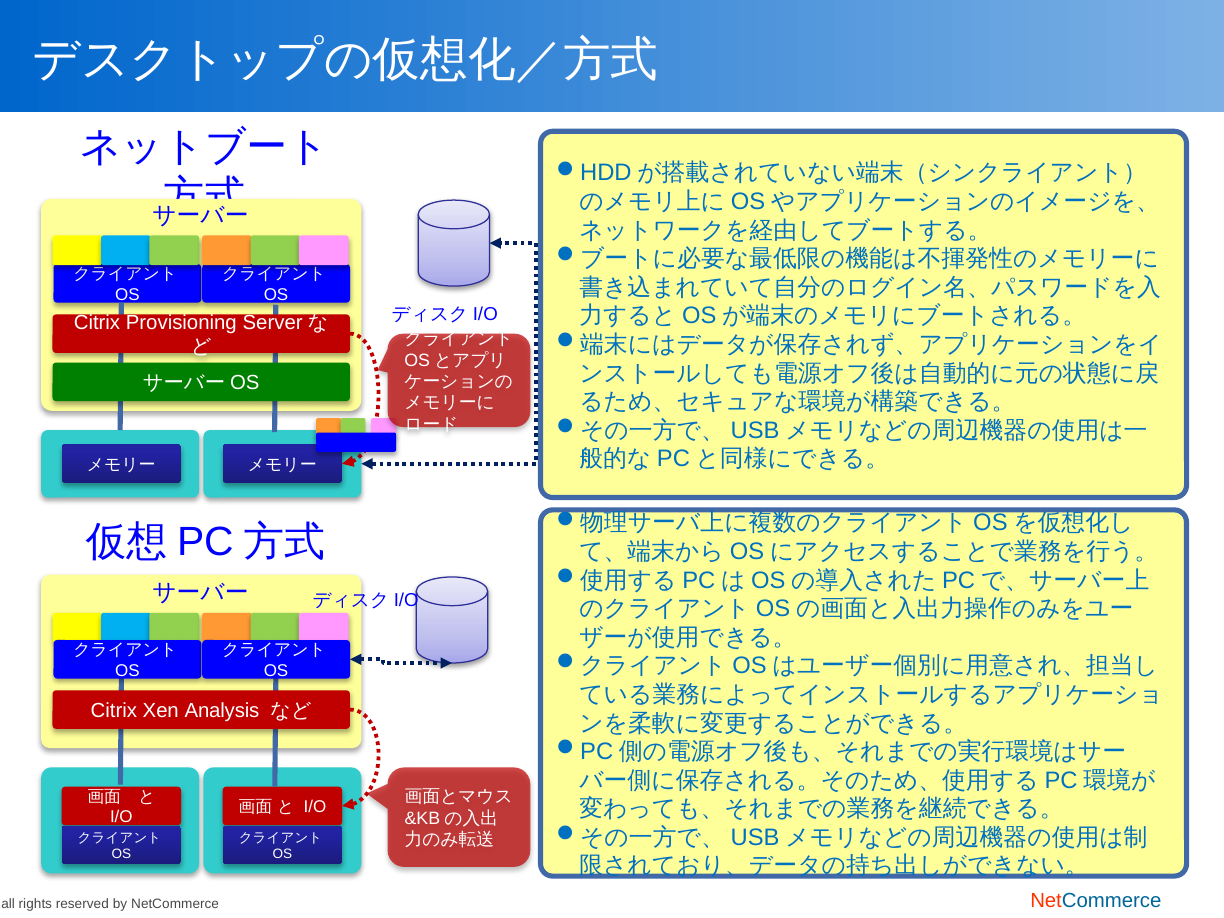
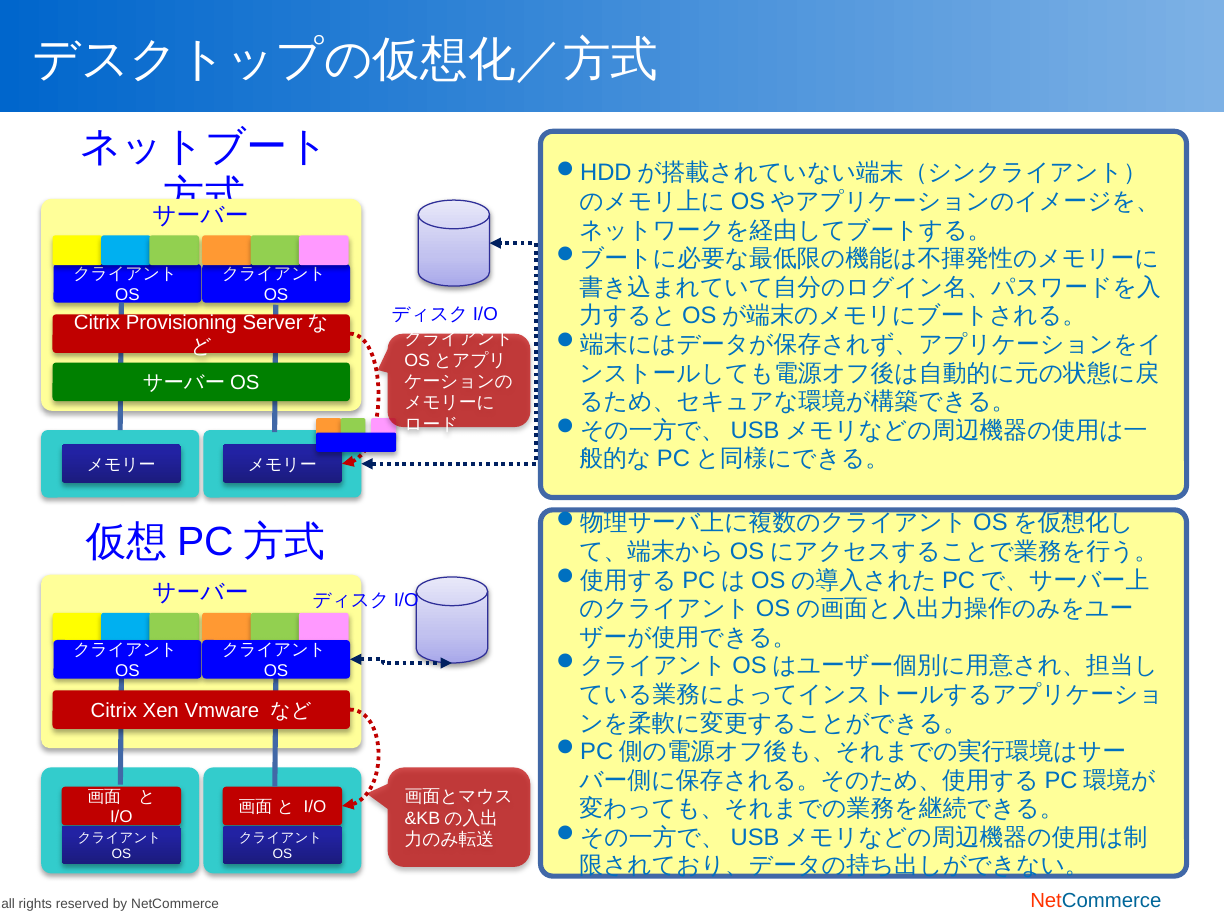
Analysis: Analysis -> Vmware
